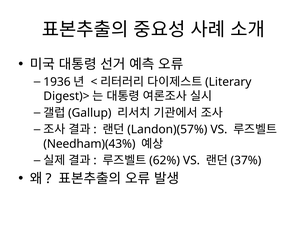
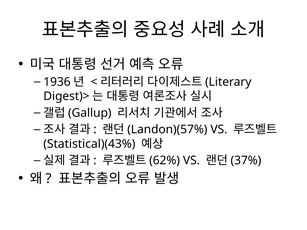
Needham)(43%: Needham)(43% -> Statistical)(43%
